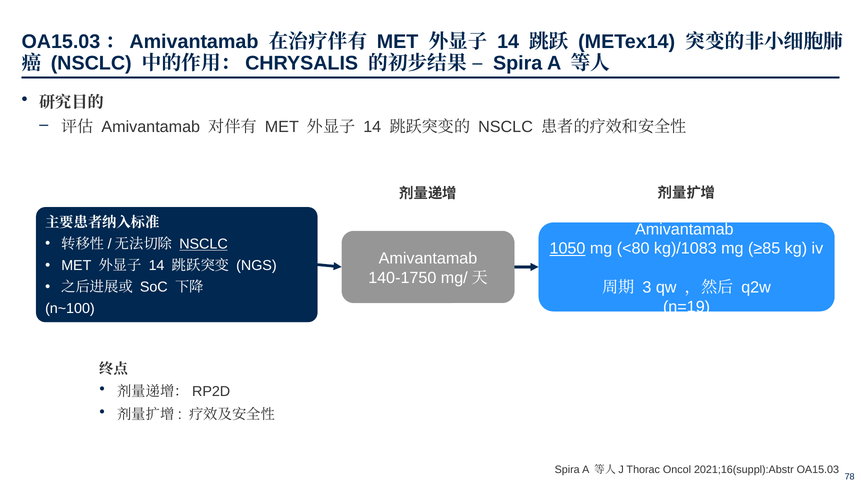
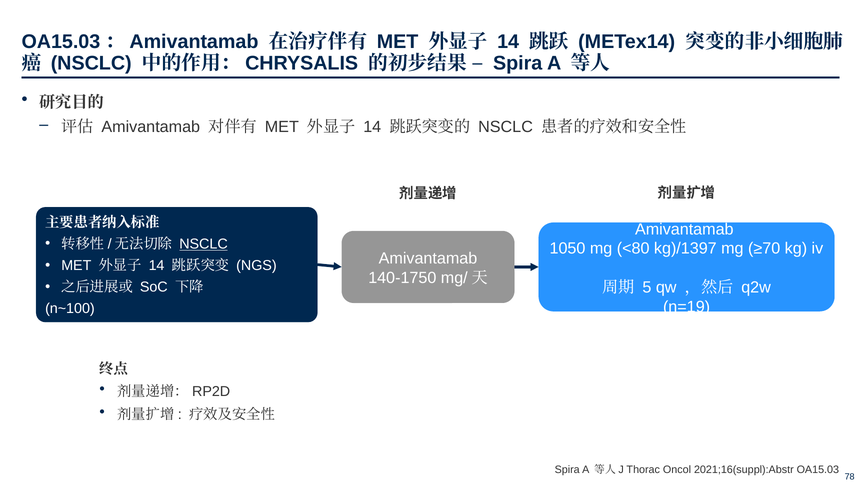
1050 underline: present -> none
kg)/1083: kg)/1083 -> kg)/1397
≥85: ≥85 -> ≥70
3: 3 -> 5
